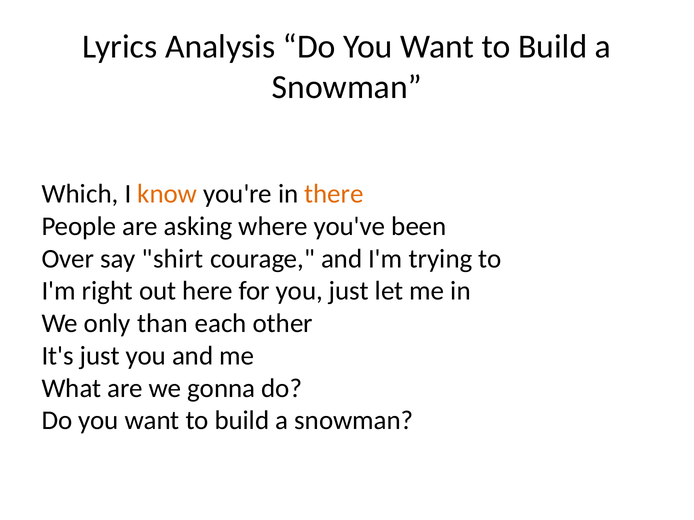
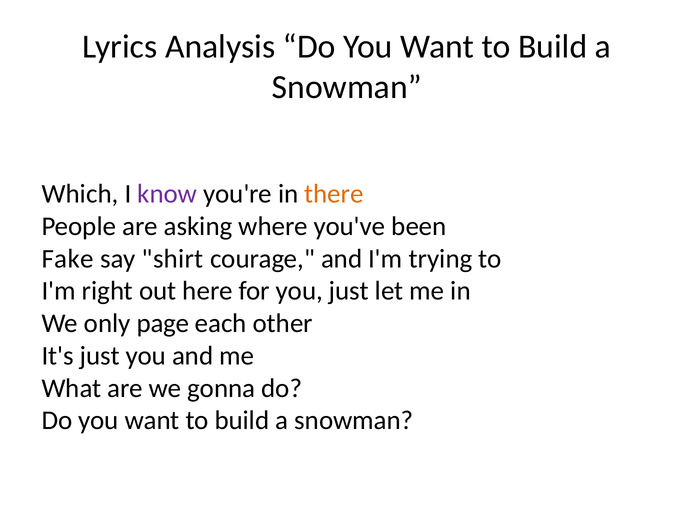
know colour: orange -> purple
Over: Over -> Fake
than: than -> page
